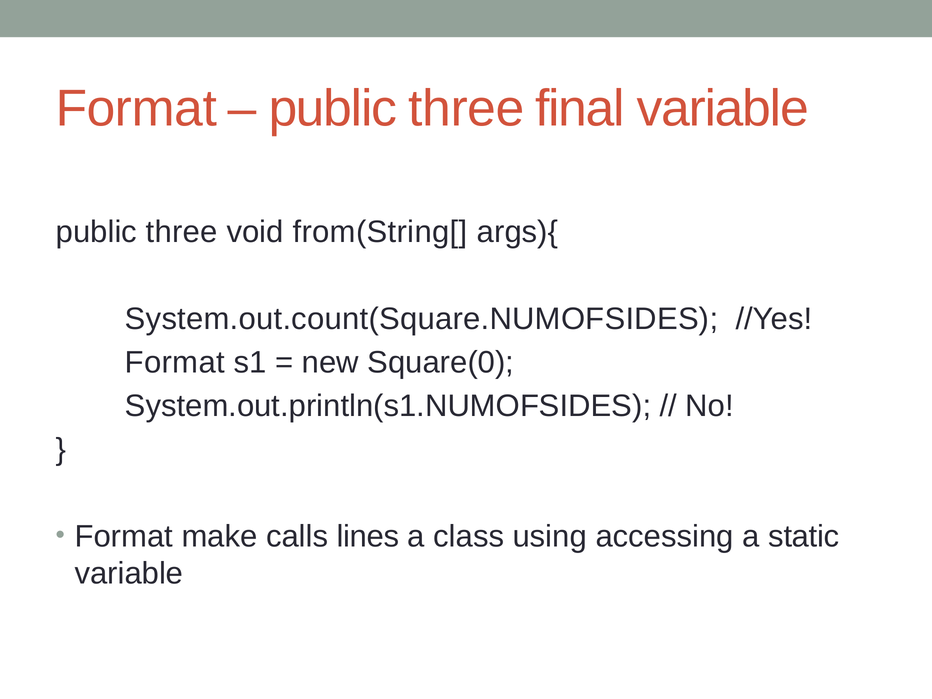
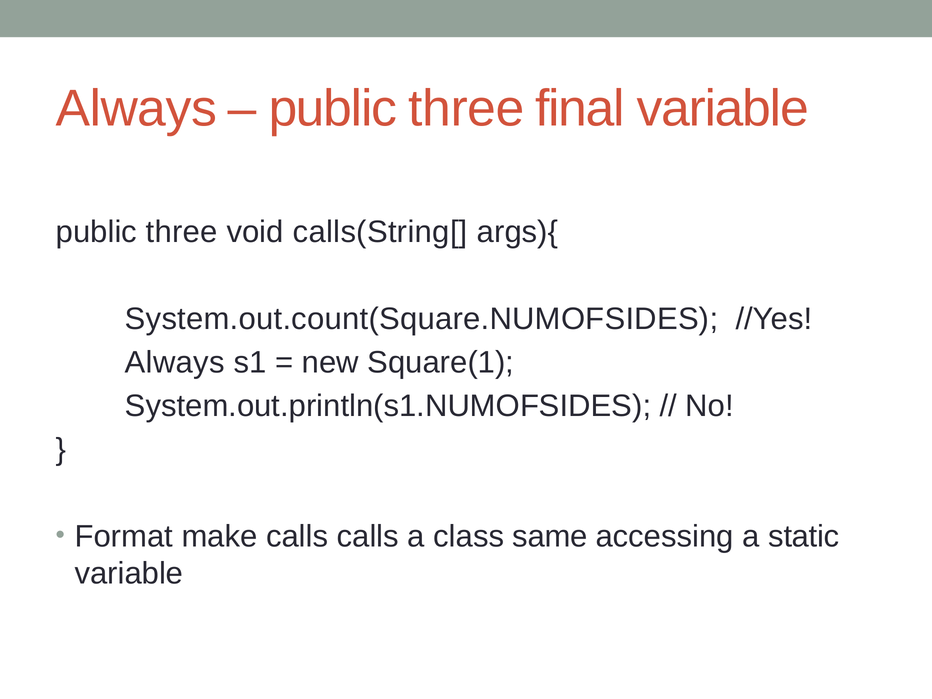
Format at (136, 108): Format -> Always
from(String[: from(String[ -> calls(String[
Format at (175, 363): Format -> Always
Square(0: Square(0 -> Square(1
calls lines: lines -> calls
using: using -> same
